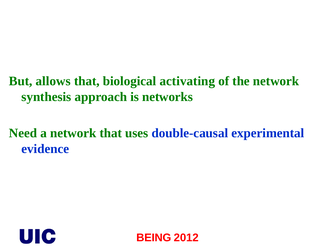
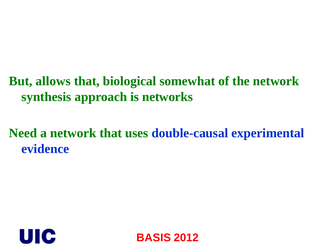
activating: activating -> somewhat
BEING: BEING -> BASIS
